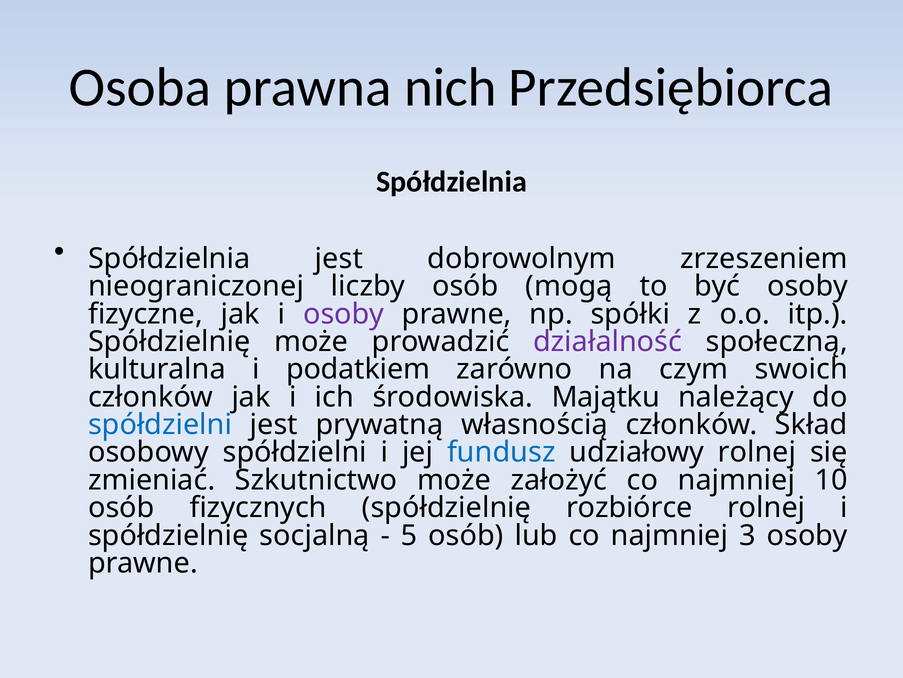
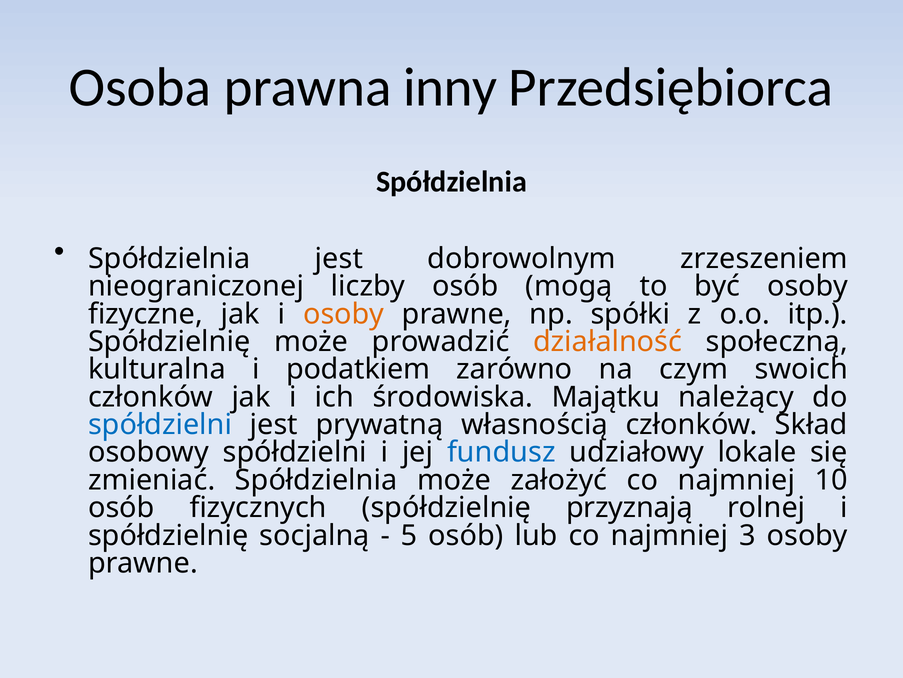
nich: nich -> inny
osoby at (344, 314) colour: purple -> orange
działalność colour: purple -> orange
udziałowy rolnej: rolnej -> lokale
zmieniać Szkutnictwo: Szkutnictwo -> Spółdzielnia
rozbiórce: rozbiórce -> przyznają
